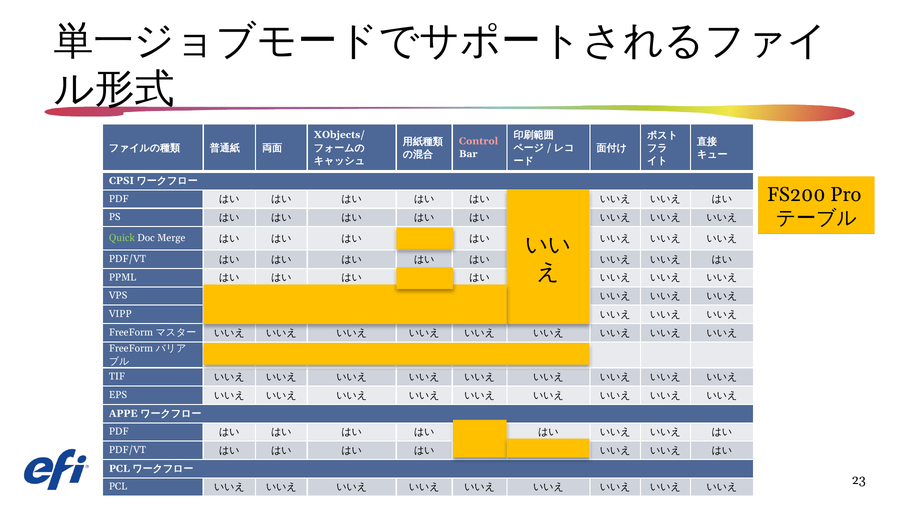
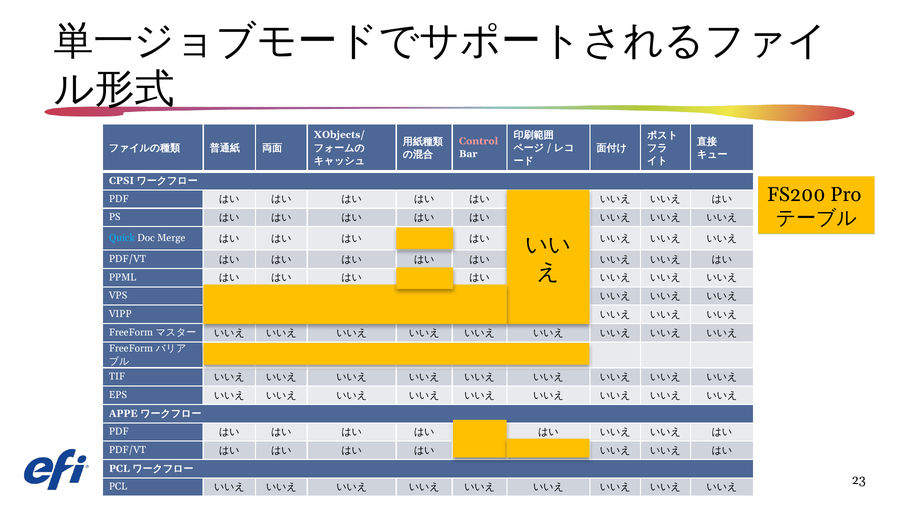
Quick colour: light green -> light blue
